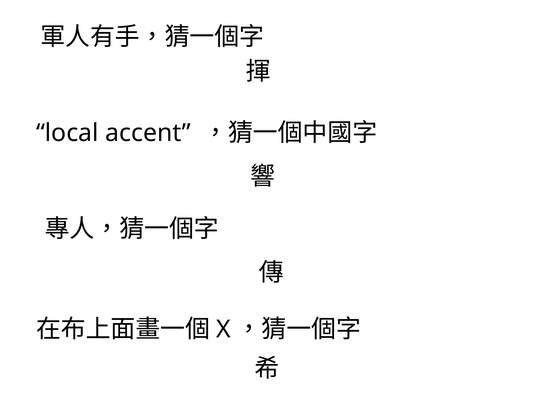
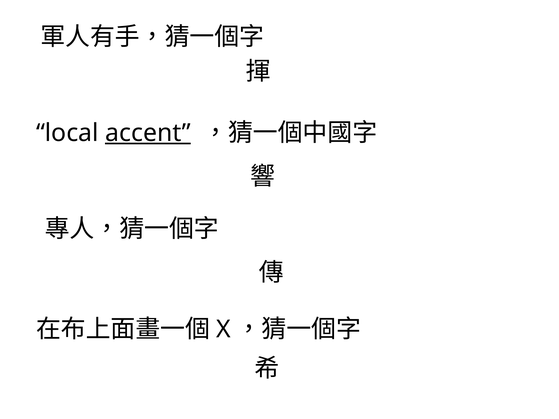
accent underline: none -> present
